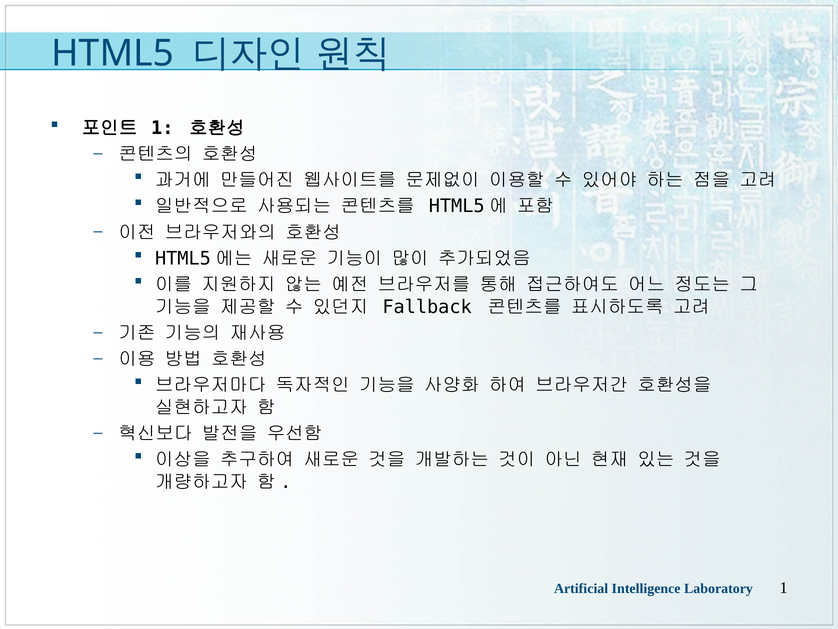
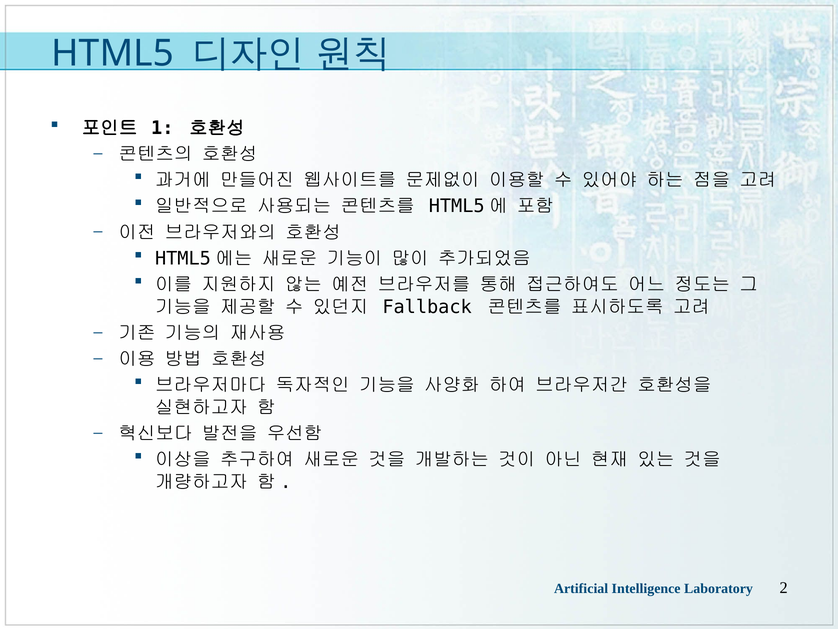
1 at (784, 587): 1 -> 2
